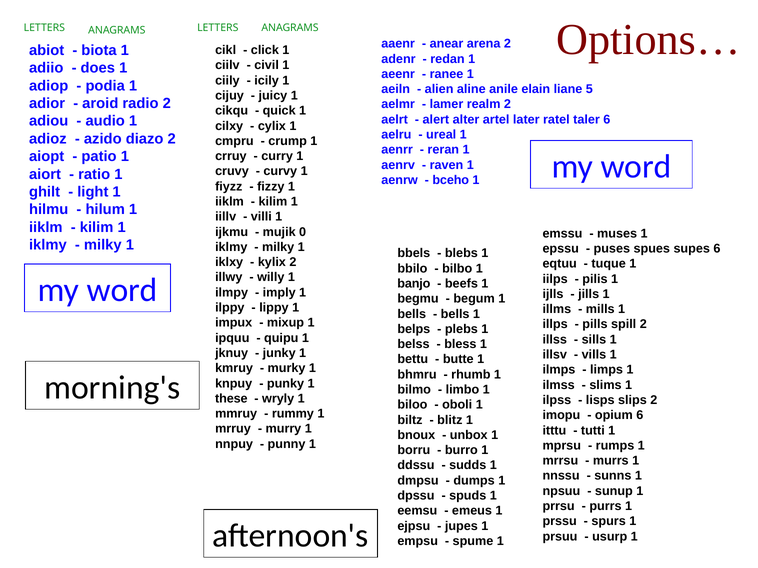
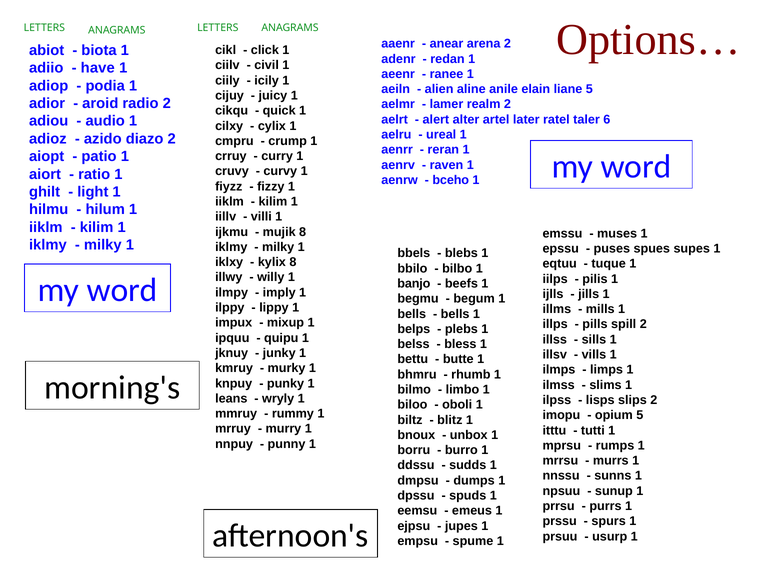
does: does -> have
mujik 0: 0 -> 8
supes 6: 6 -> 1
kylix 2: 2 -> 8
these: these -> leans
opium 6: 6 -> 5
